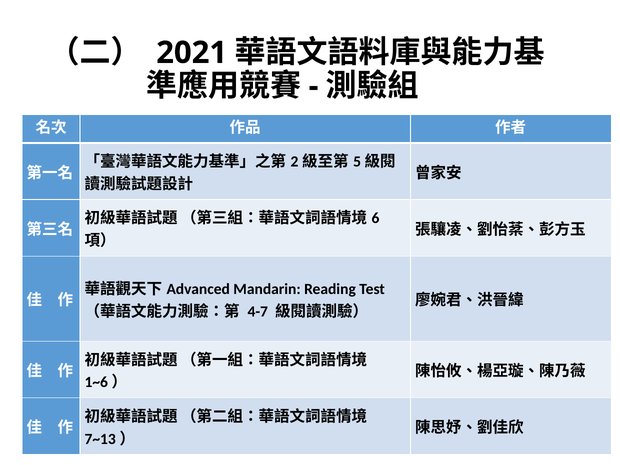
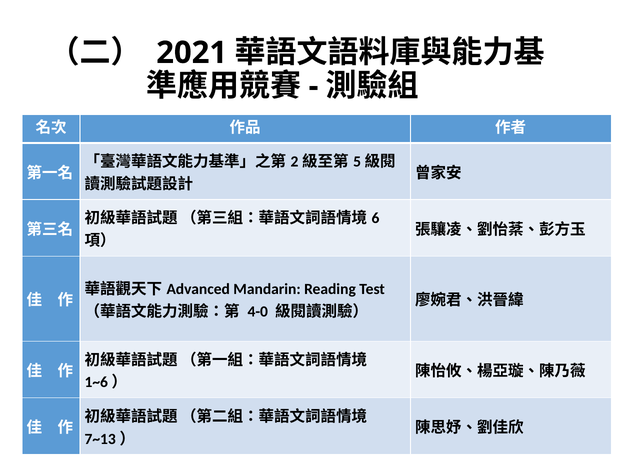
4-7: 4-7 -> 4-0
